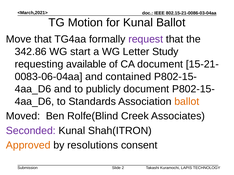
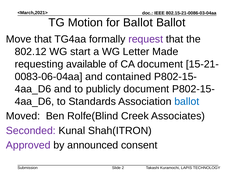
for Kunal: Kunal -> Ballot
342.86: 342.86 -> 802.12
Study: Study -> Made
ballot at (187, 102) colour: orange -> blue
Approved colour: orange -> purple
resolutions: resolutions -> announced
